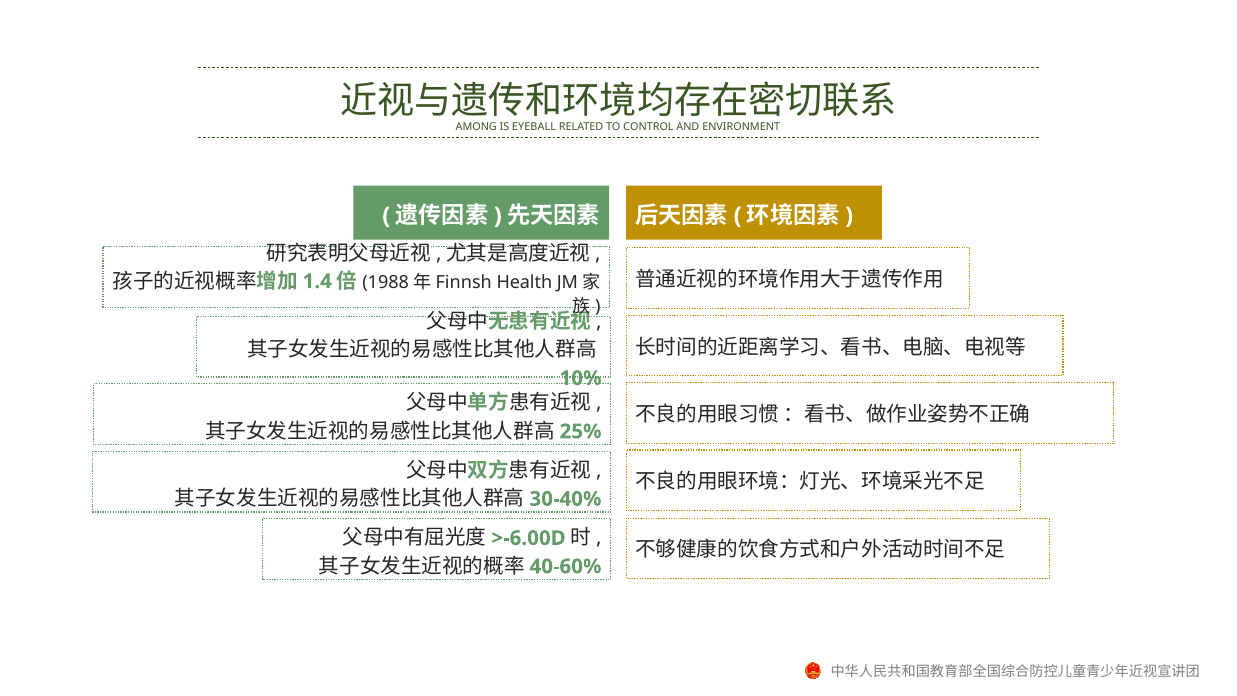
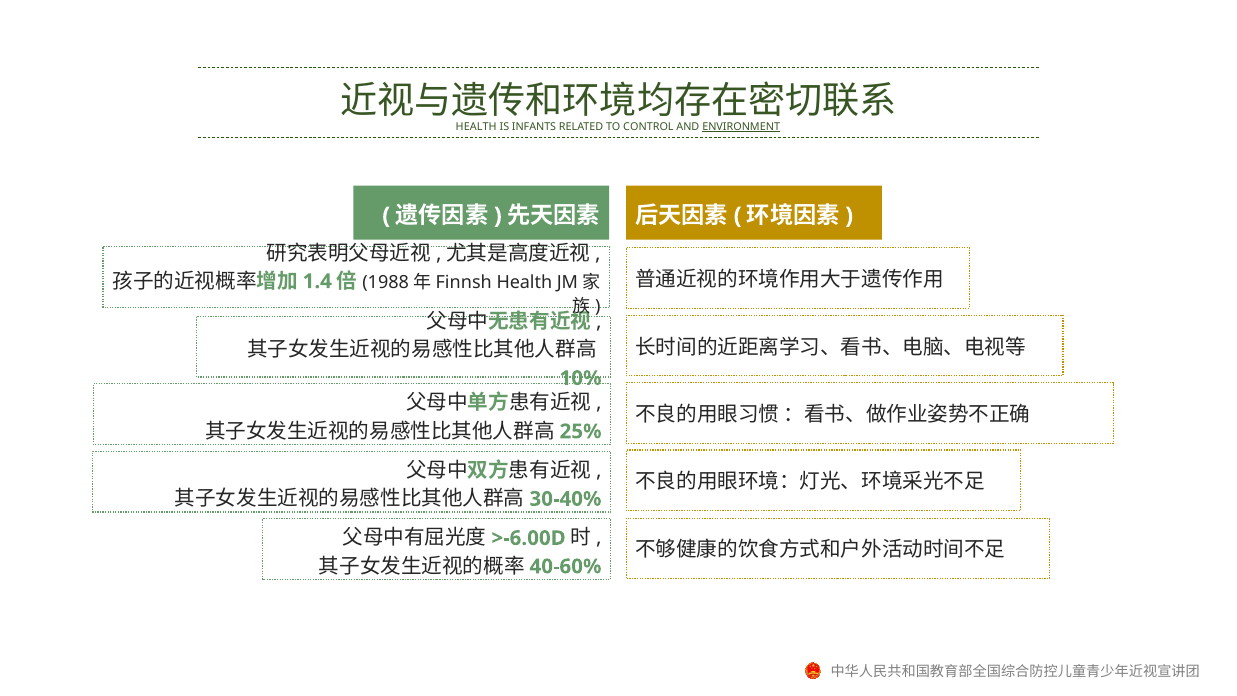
AMONG at (476, 127): AMONG -> HEALTH
EYEBALL: EYEBALL -> INFANTS
ENVIRONMENT underline: none -> present
